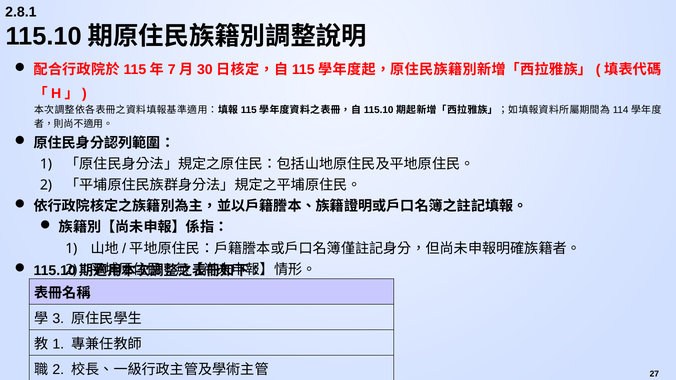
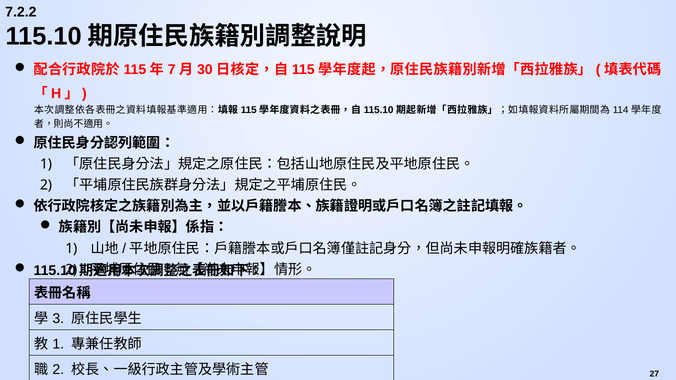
2.8.1: 2.8.1 -> 7.2.2
